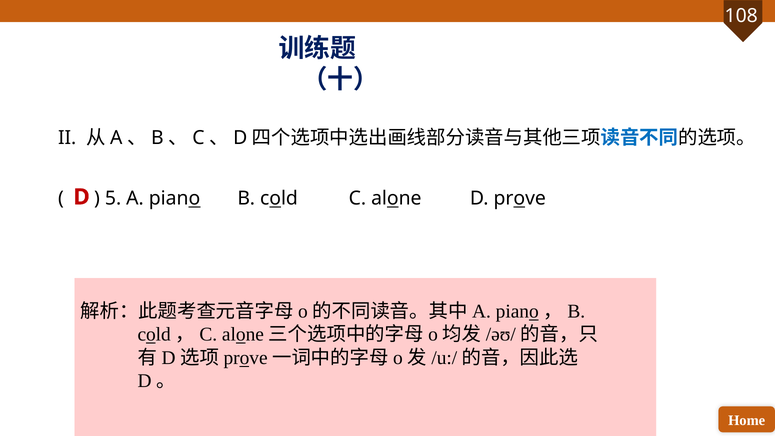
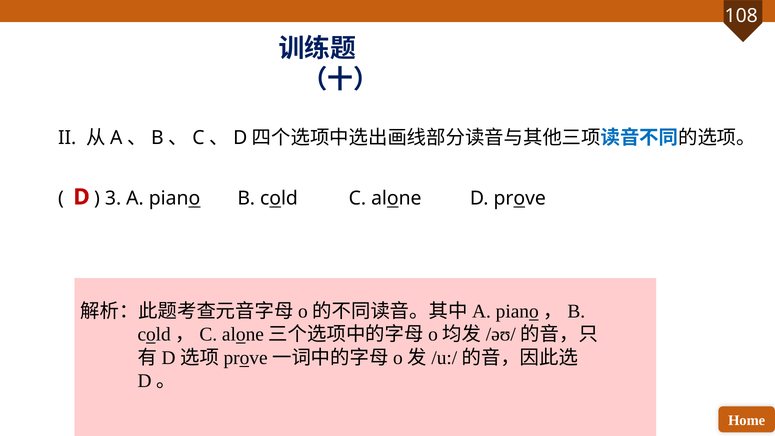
5: 5 -> 3
